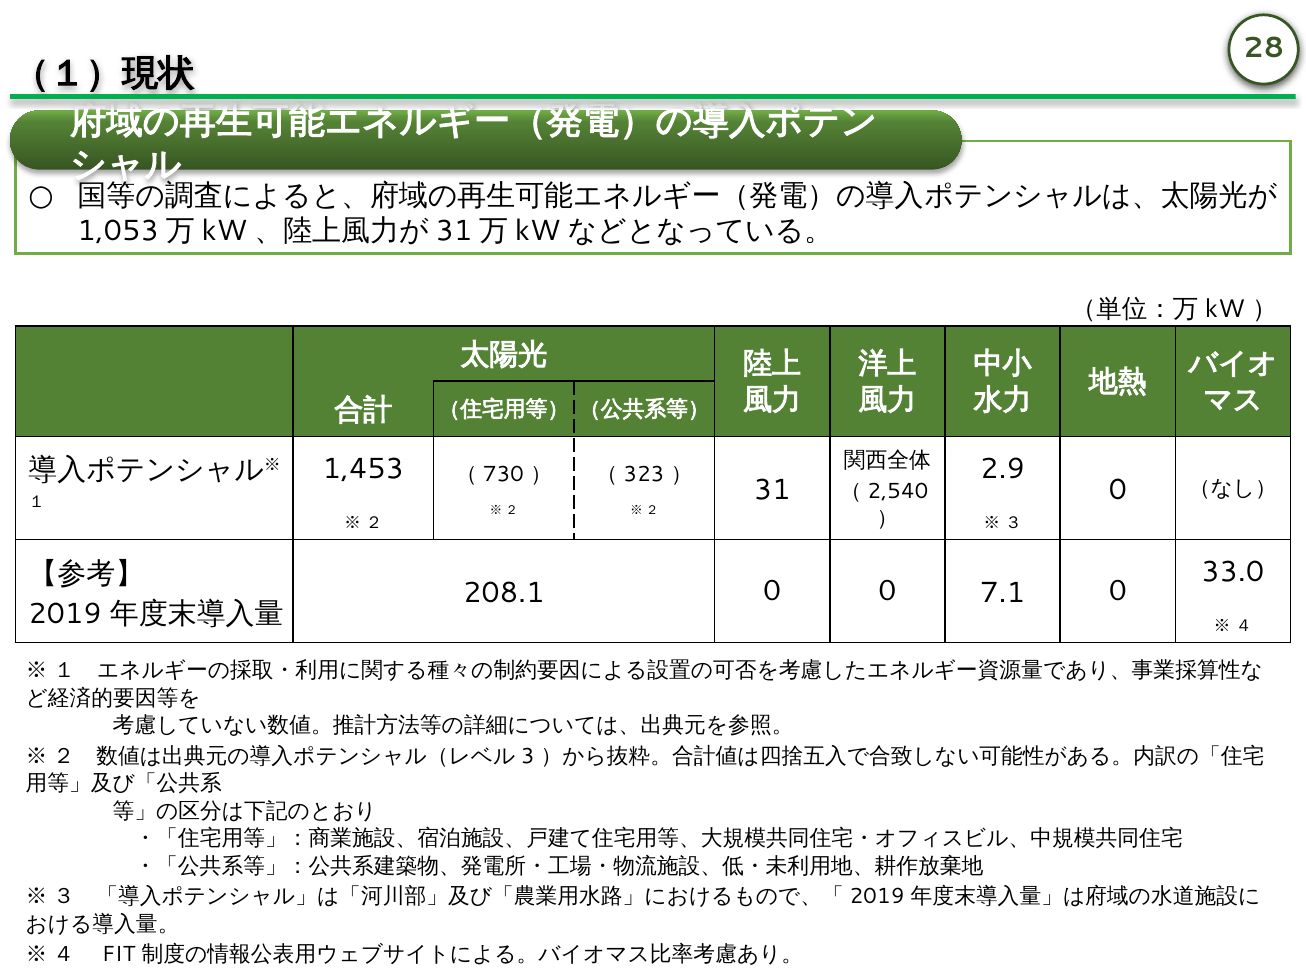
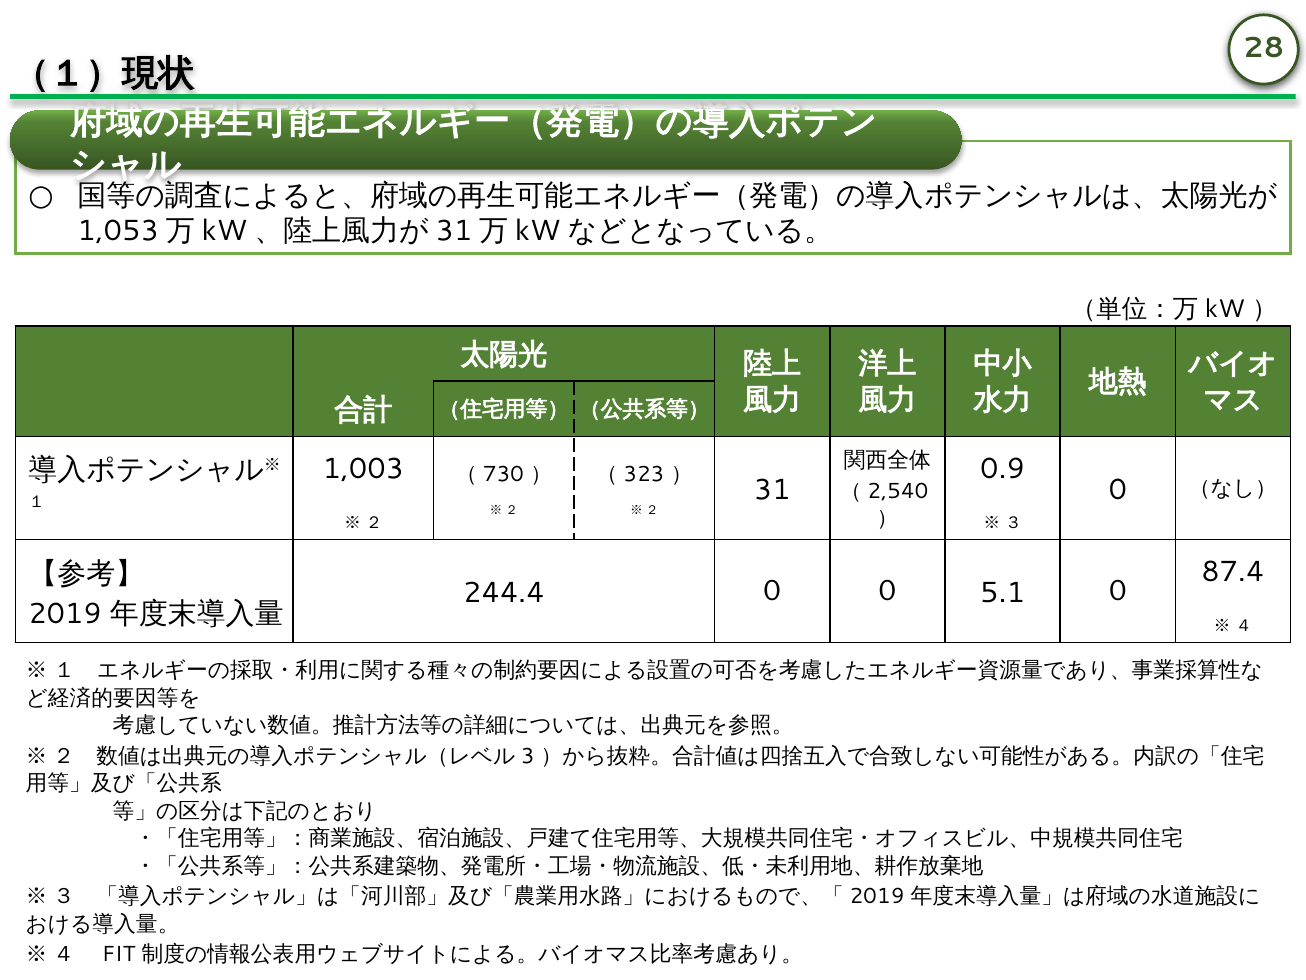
1,453: 1,453 -> 1,003
2.9: 2.9 -> 0.9
33.0: 33.0 -> 87.4
208.1: 208.1 -> 244.4
7.1: 7.1 -> 5.1
